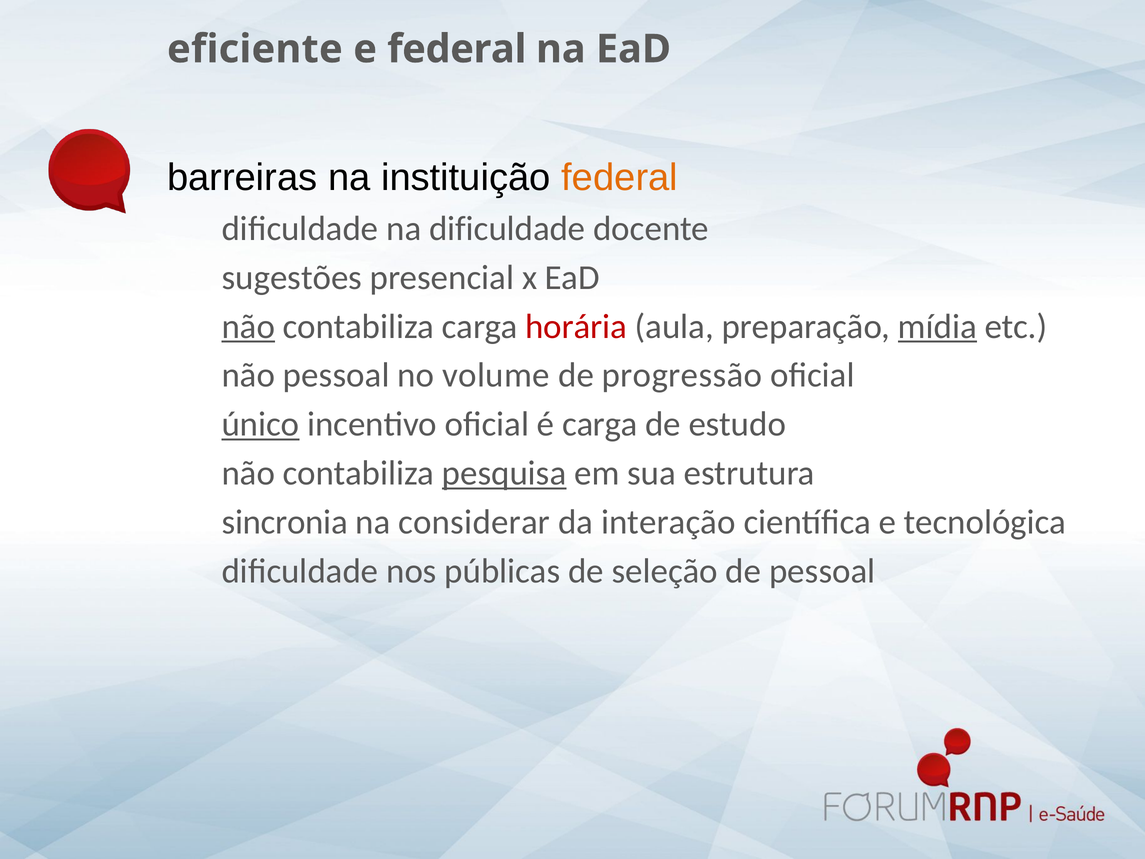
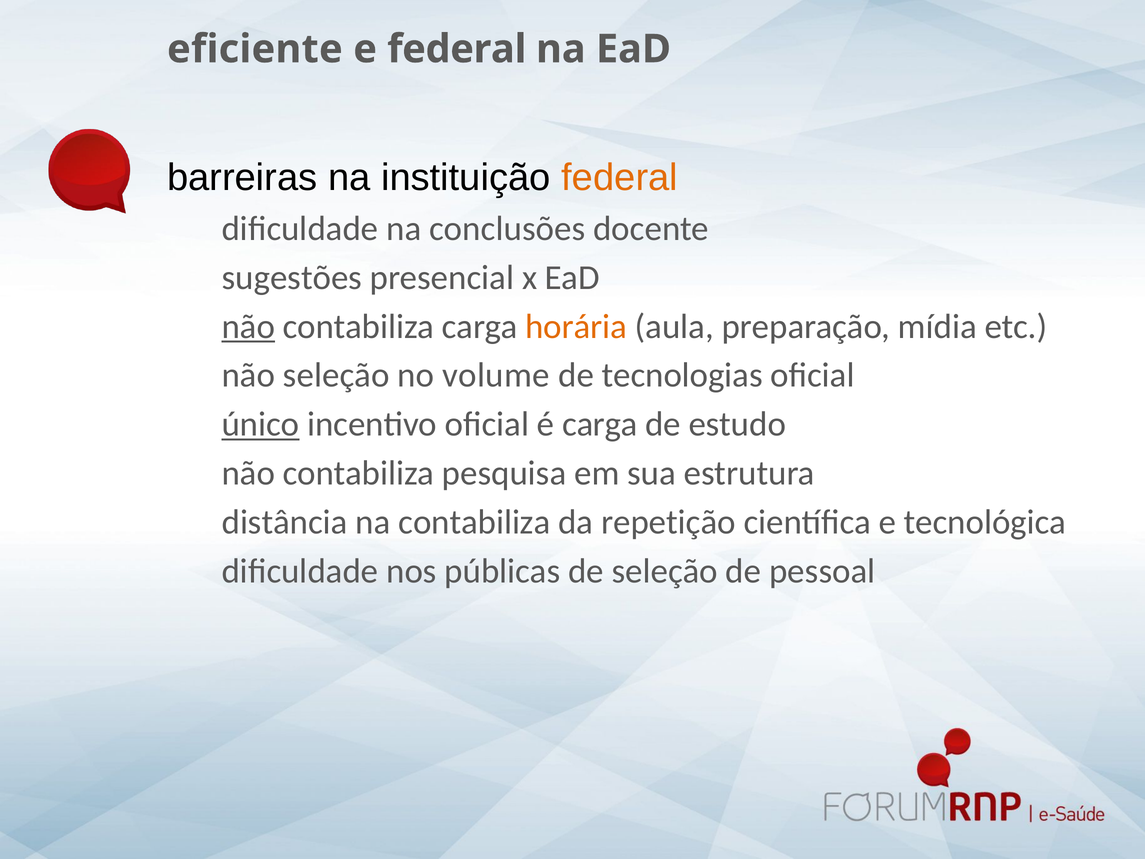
na dificuldade: dificuldade -> conclusões
horária colour: red -> orange
mídia underline: present -> none
não pessoal: pessoal -> seleção
progressão: progressão -> tecnologias
pesquisa underline: present -> none
sincronia: sincronia -> distância
na considerar: considerar -> contabiliza
interação: interação -> repetição
